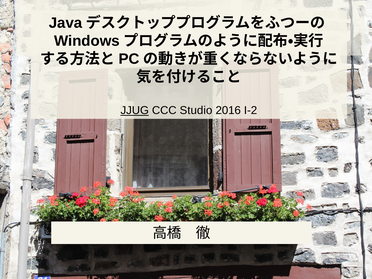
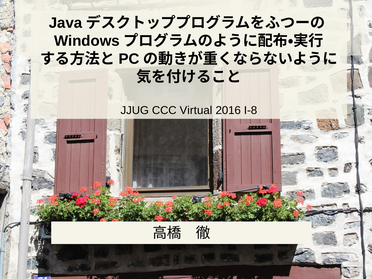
JJUG underline: present -> none
Studio: Studio -> Virtual
I-2: I-2 -> I-8
